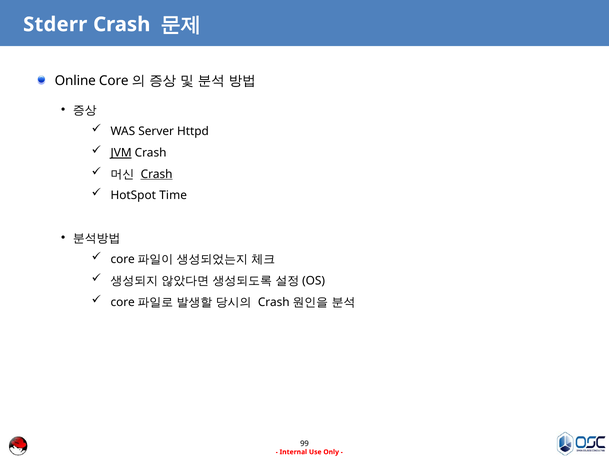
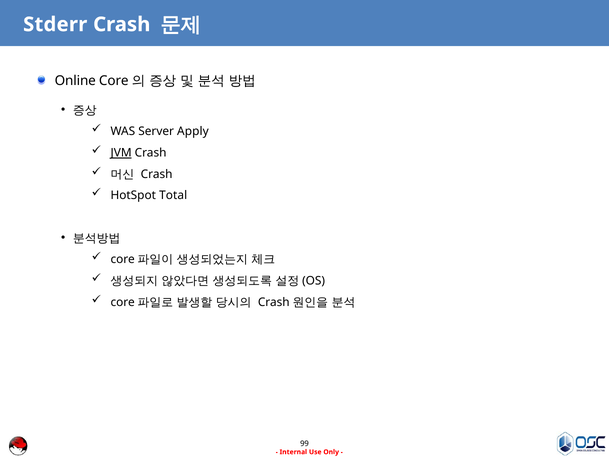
Httpd: Httpd -> Apply
Crash at (157, 174) underline: present -> none
Time: Time -> Total
